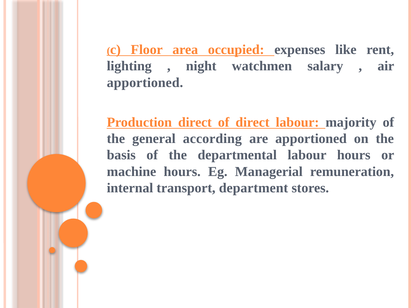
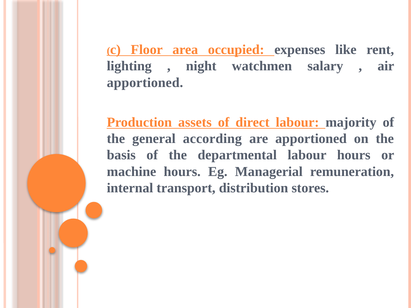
Production direct: direct -> assets
department: department -> distribution
